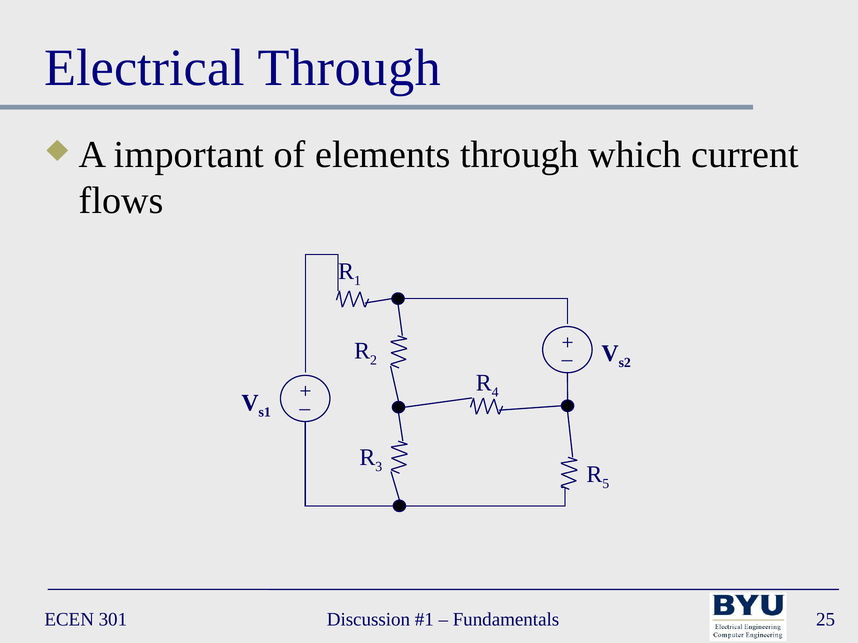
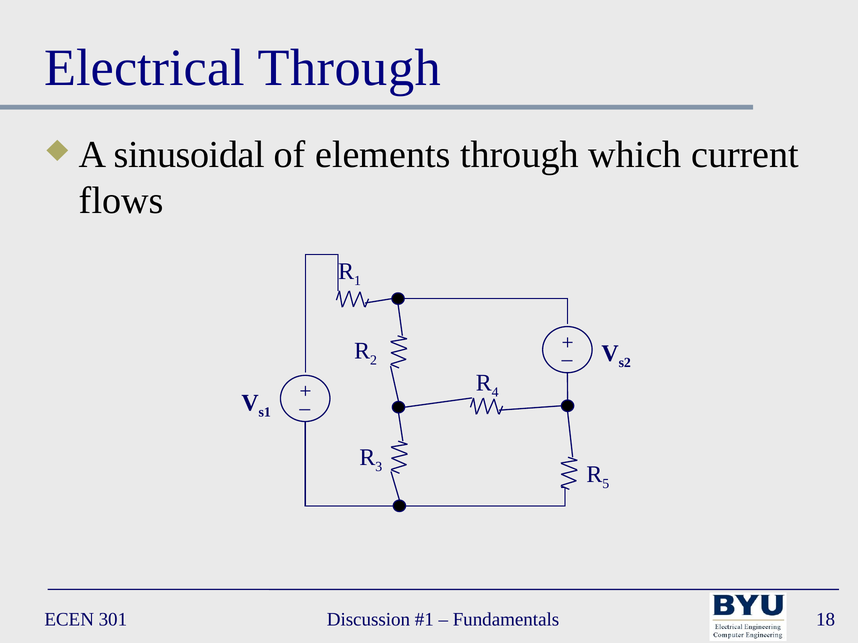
important: important -> sinusoidal
25: 25 -> 18
